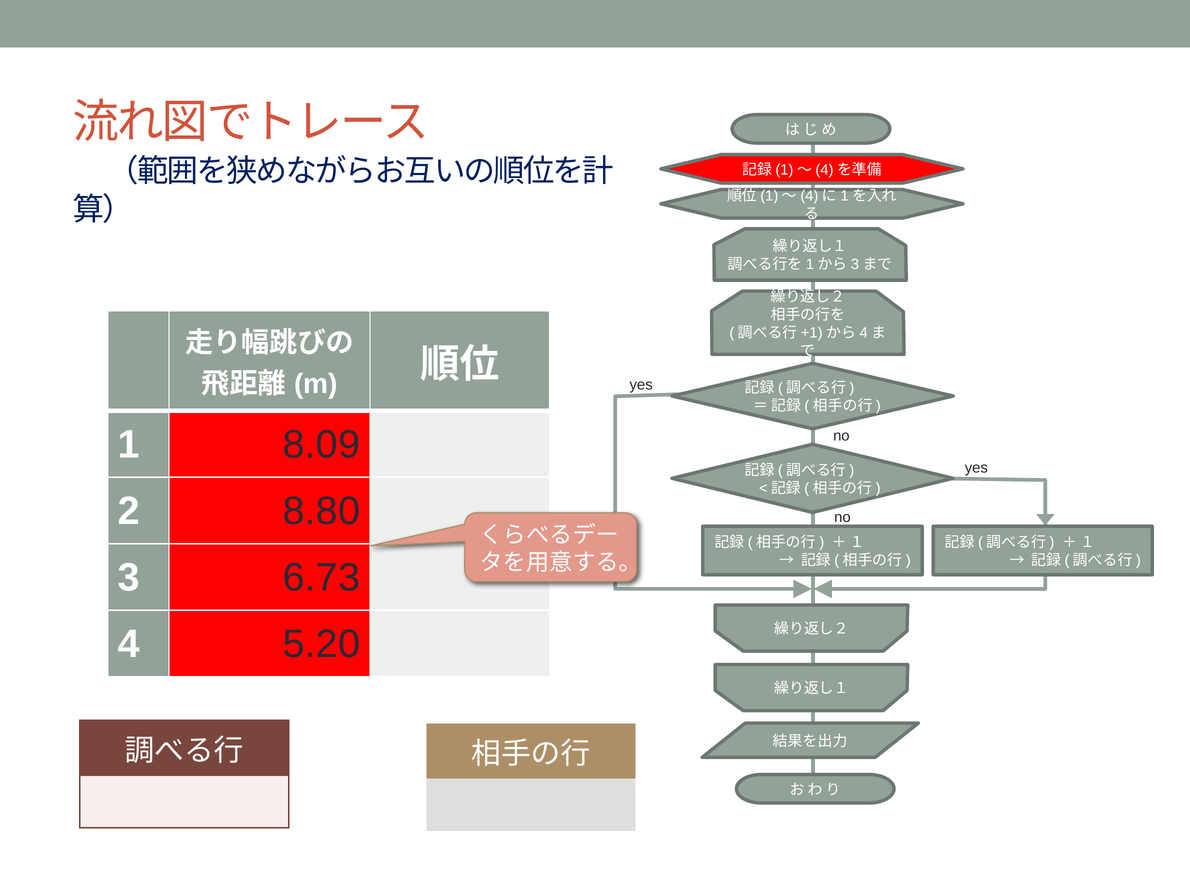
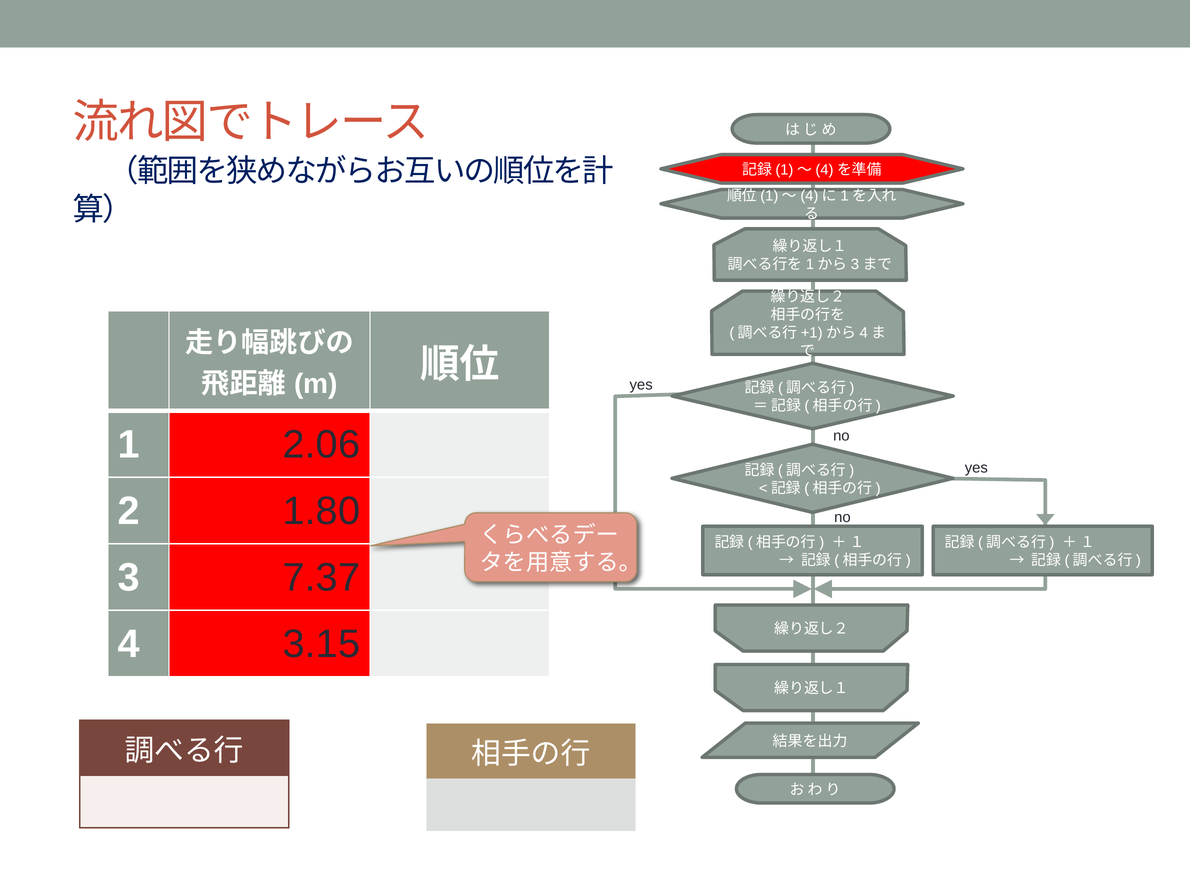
8.09: 8.09 -> 2.06
8.80: 8.80 -> 1.80
6.73: 6.73 -> 7.37
5.20: 5.20 -> 3.15
